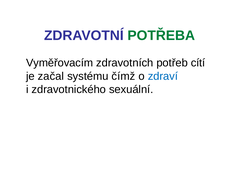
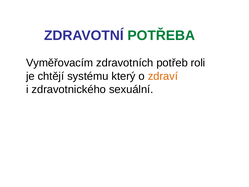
cítí: cítí -> roli
začal: začal -> chtějí
čímž: čímž -> který
zdraví colour: blue -> orange
